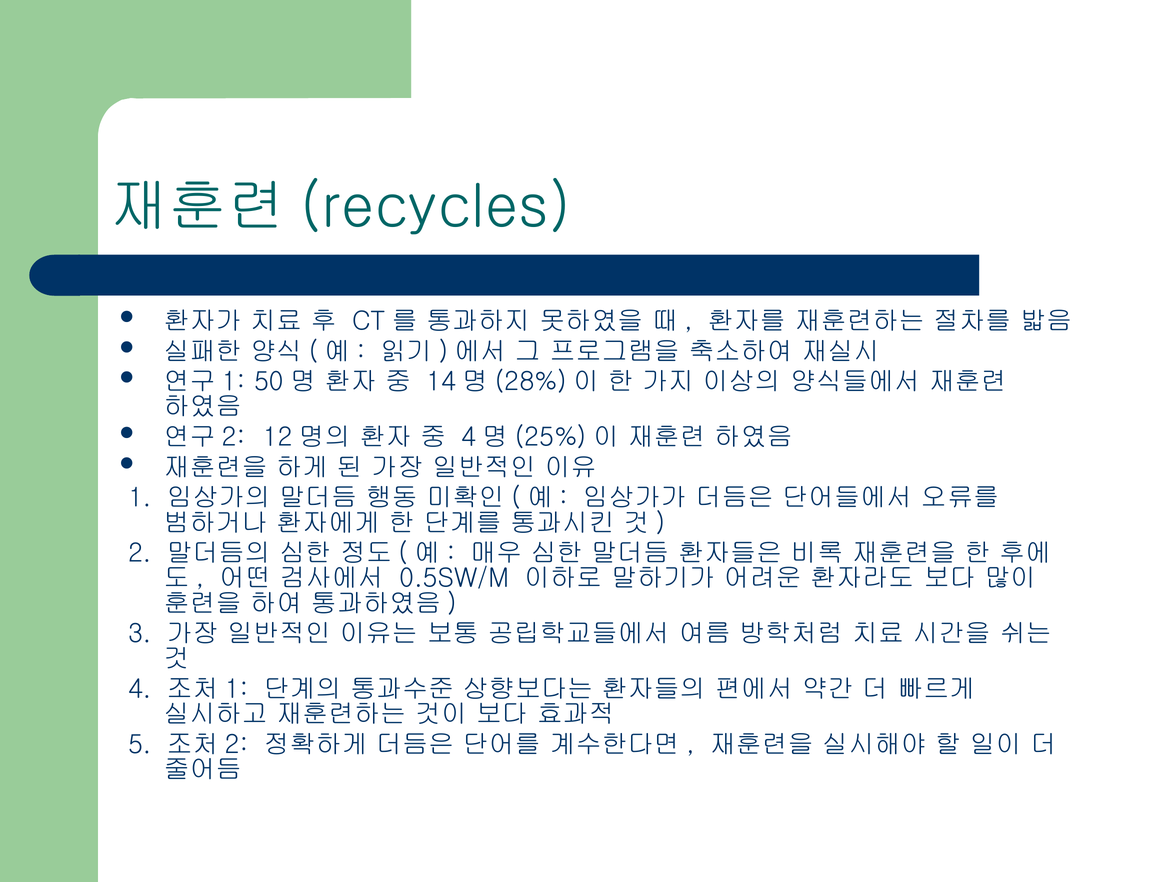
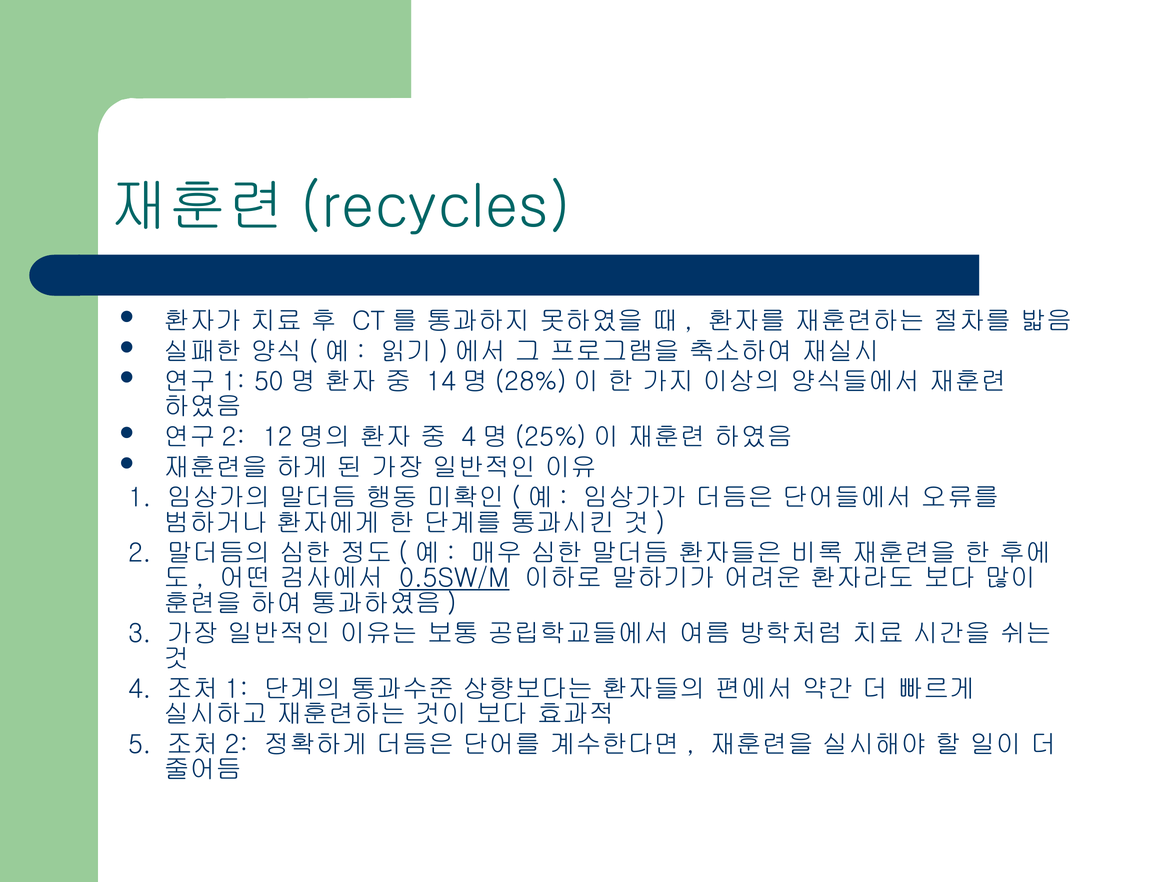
0.5SW/M underline: none -> present
